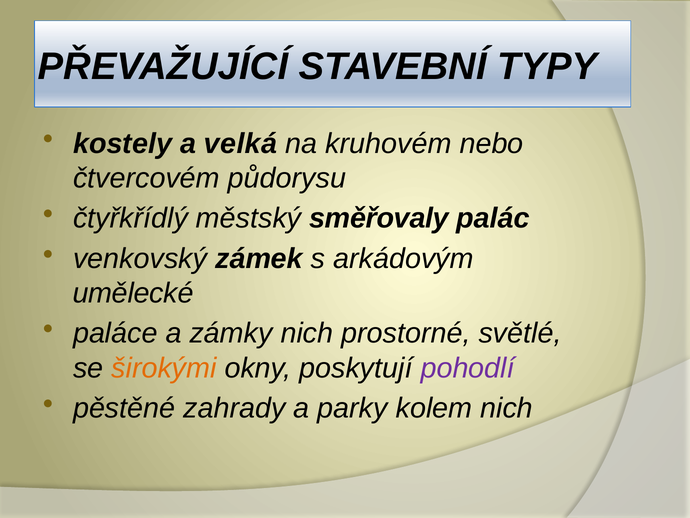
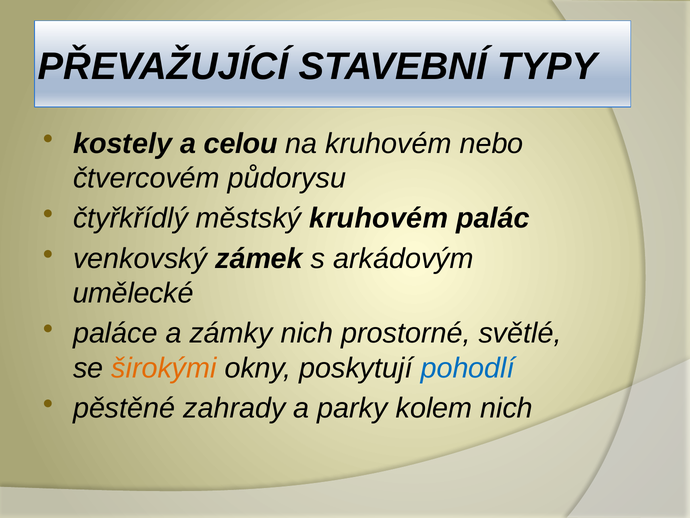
velká: velká -> celou
městský směřovaly: směřovaly -> kruhovém
pohodlí colour: purple -> blue
